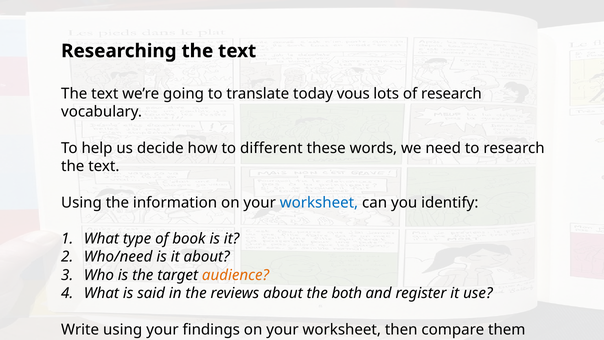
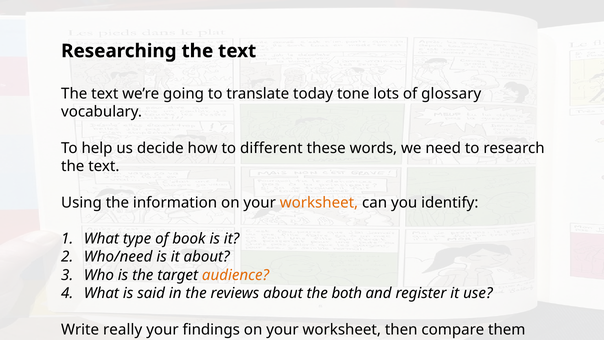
vous: vous -> tone
of research: research -> glossary
worksheet at (319, 202) colour: blue -> orange
Write using: using -> really
